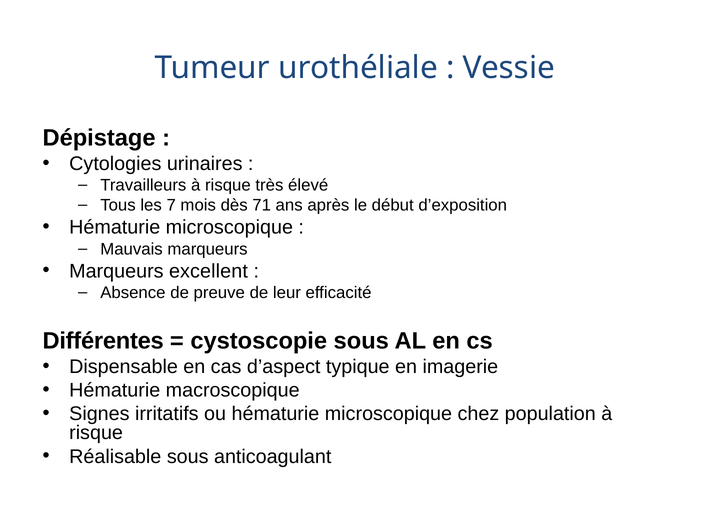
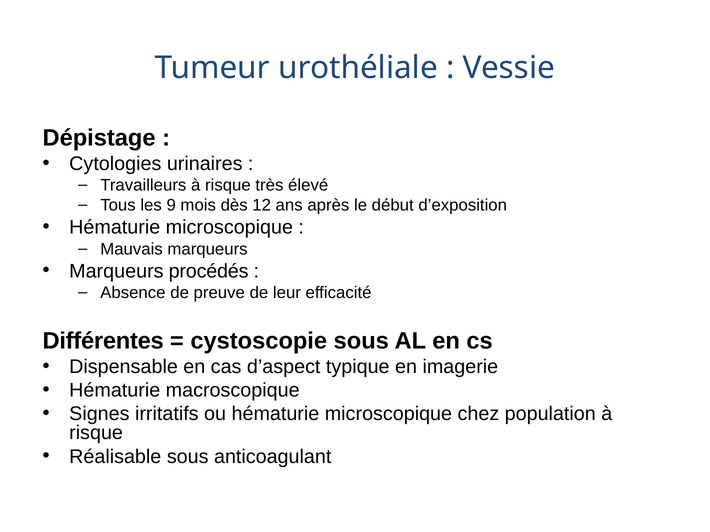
7: 7 -> 9
71: 71 -> 12
excellent: excellent -> procédés
